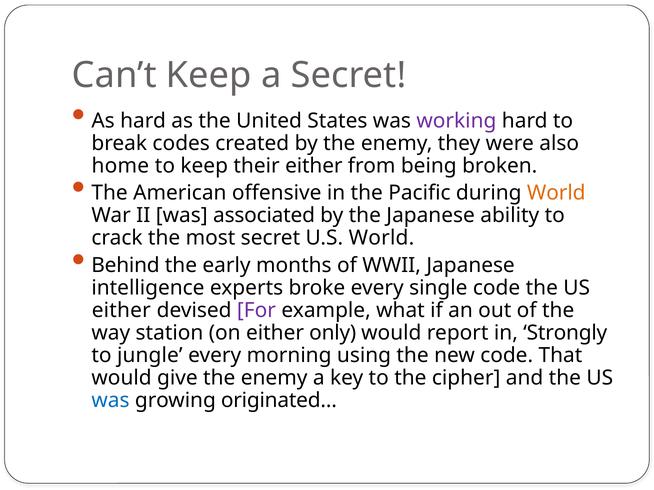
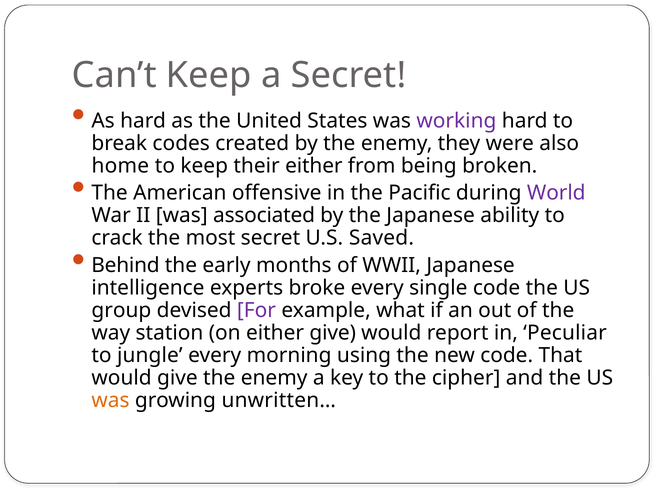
World at (556, 193) colour: orange -> purple
U.S World: World -> Saved
either at (121, 311): either -> group
either only: only -> give
Strongly: Strongly -> Peculiar
was at (111, 401) colour: blue -> orange
originated…: originated… -> unwritten…
